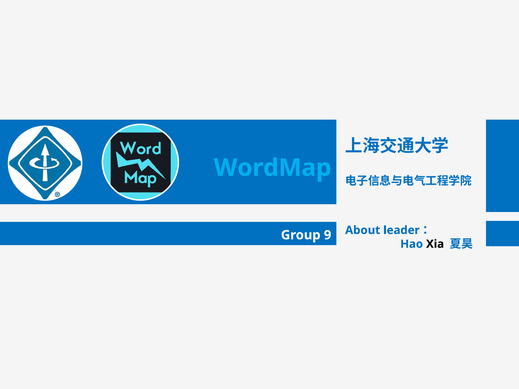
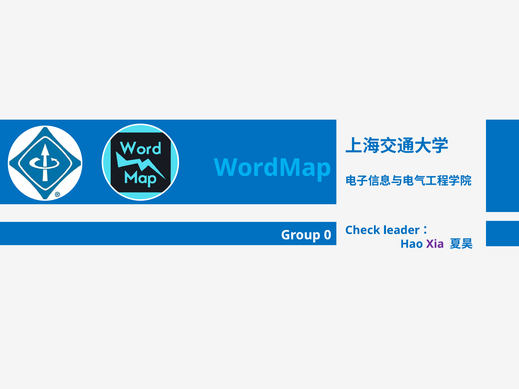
About: About -> Check
9: 9 -> 0
Xia colour: black -> purple
